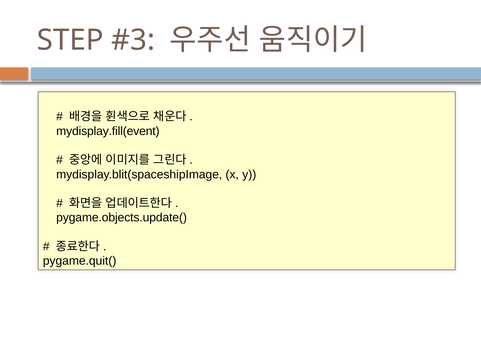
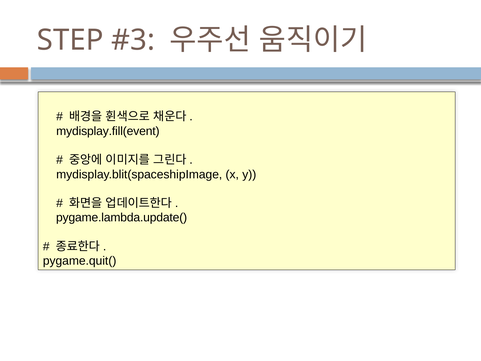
pygame.objects.update(: pygame.objects.update( -> pygame.lambda.update(
